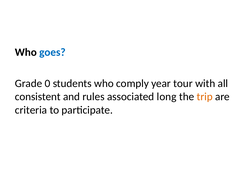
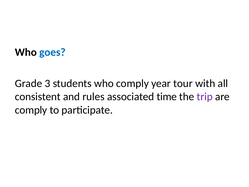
0: 0 -> 3
long: long -> time
trip colour: orange -> purple
criteria at (31, 110): criteria -> comply
